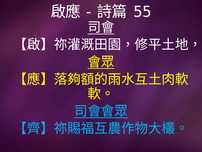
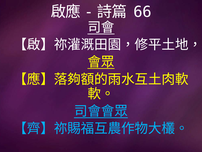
55: 55 -> 66
